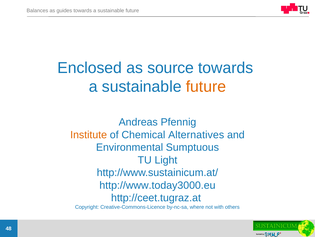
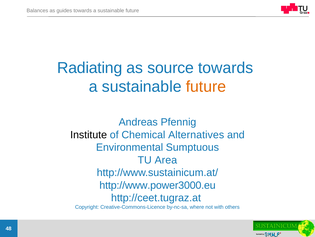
Enclosed: Enclosed -> Radiating
Institute colour: orange -> black
Light: Light -> Area
http://www.today3000.eu: http://www.today3000.eu -> http://www.power3000.eu
